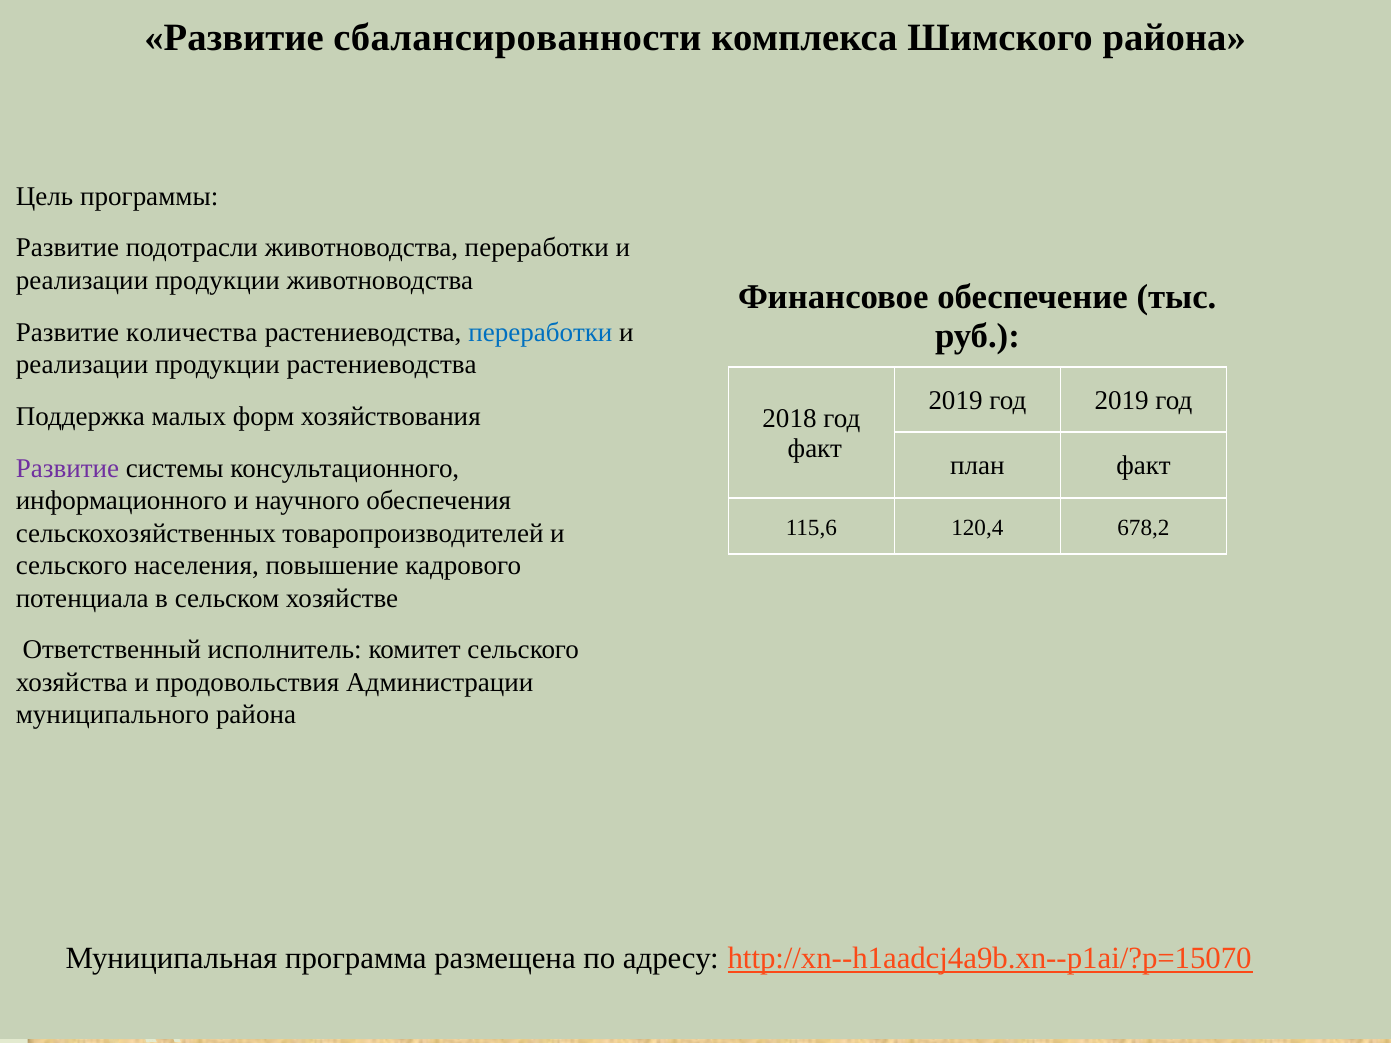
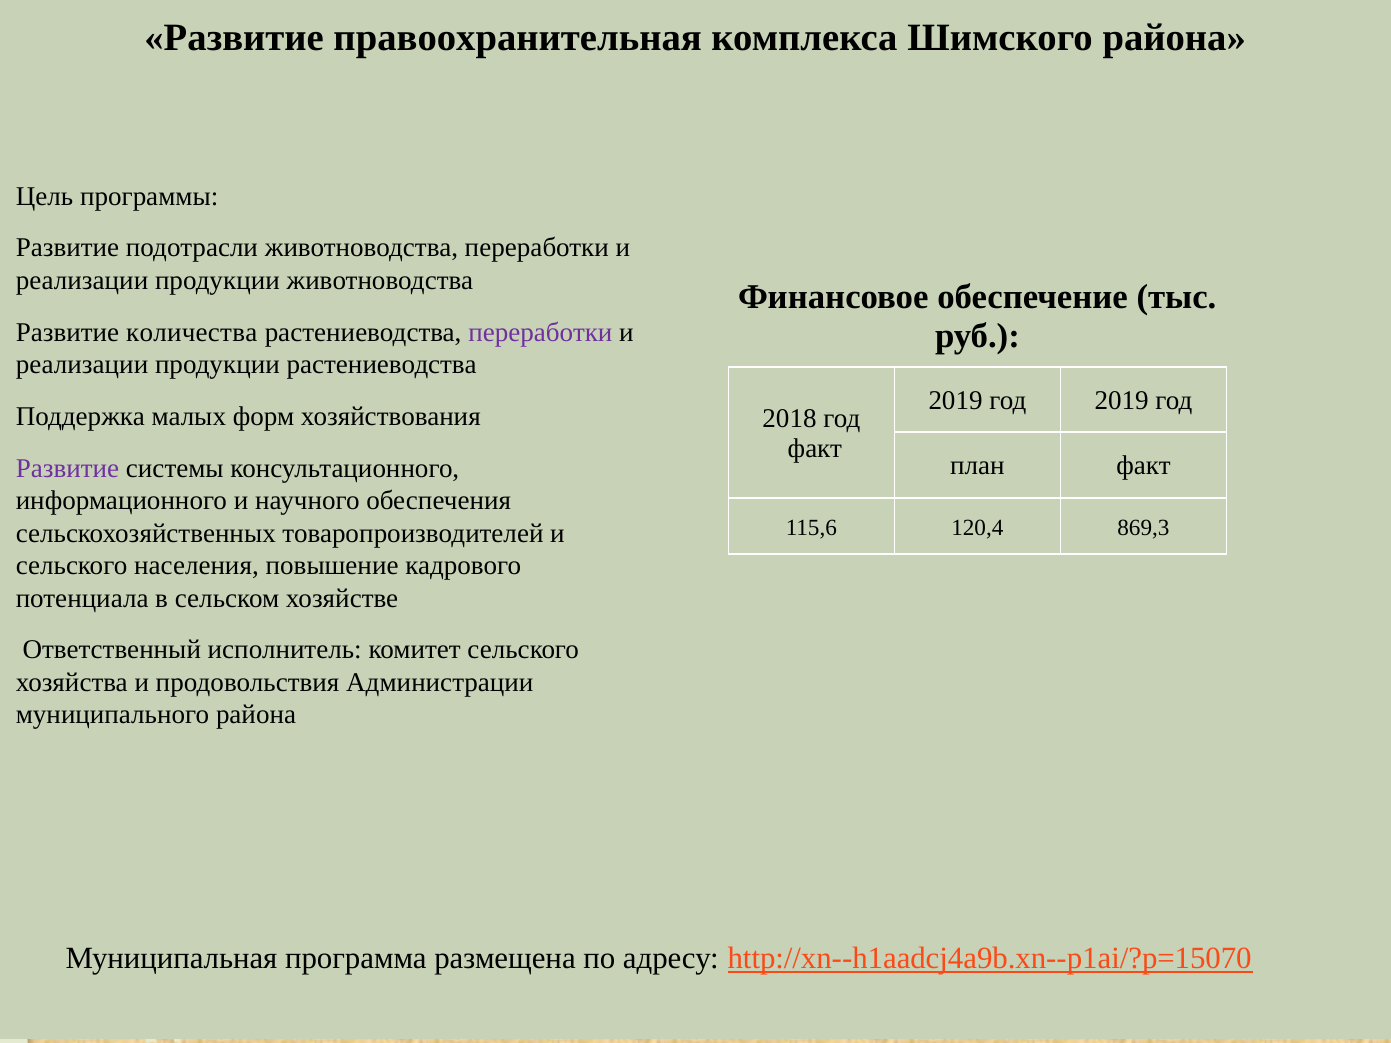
сбалансированности: сбалансированности -> правоохранительная
переработки at (540, 332) colour: blue -> purple
678,2: 678,2 -> 869,3
